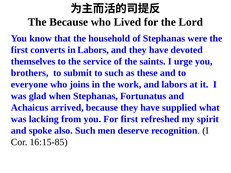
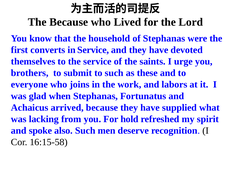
in Labors: Labors -> Service
For first: first -> hold
16:15-85: 16:15-85 -> 16:15-58
